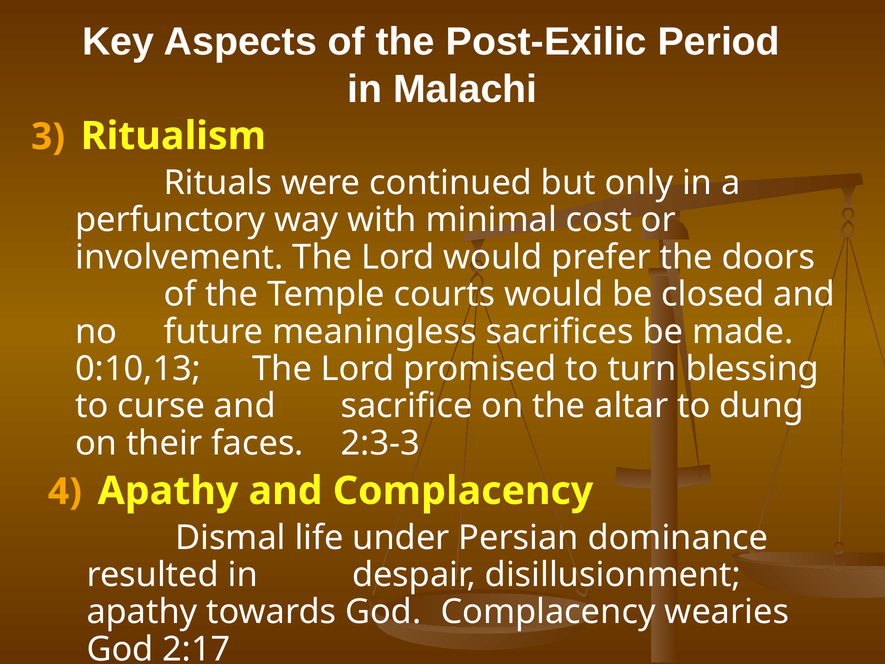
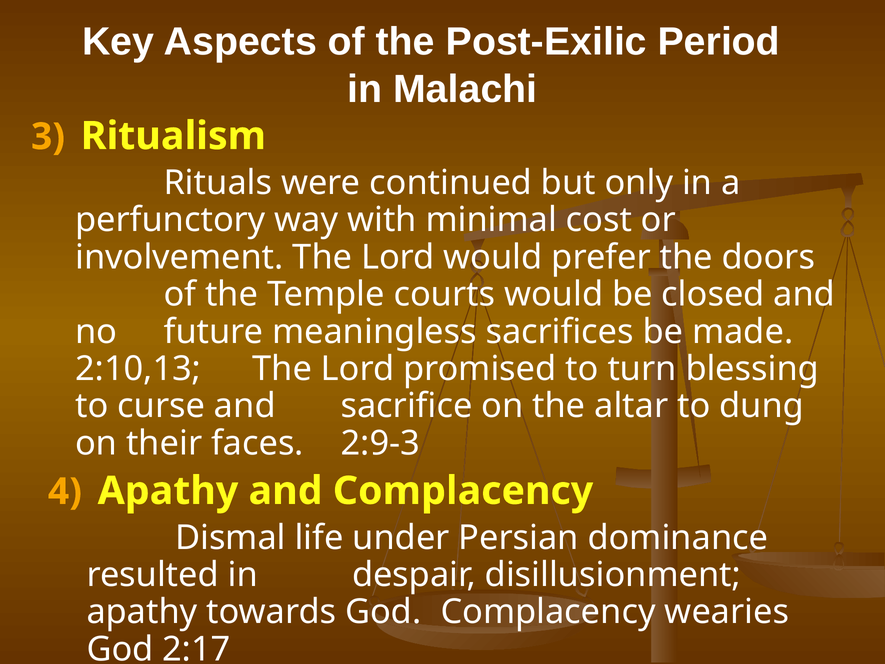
0:10,13: 0:10,13 -> 2:10,13
2:3-3: 2:3-3 -> 2:9-3
